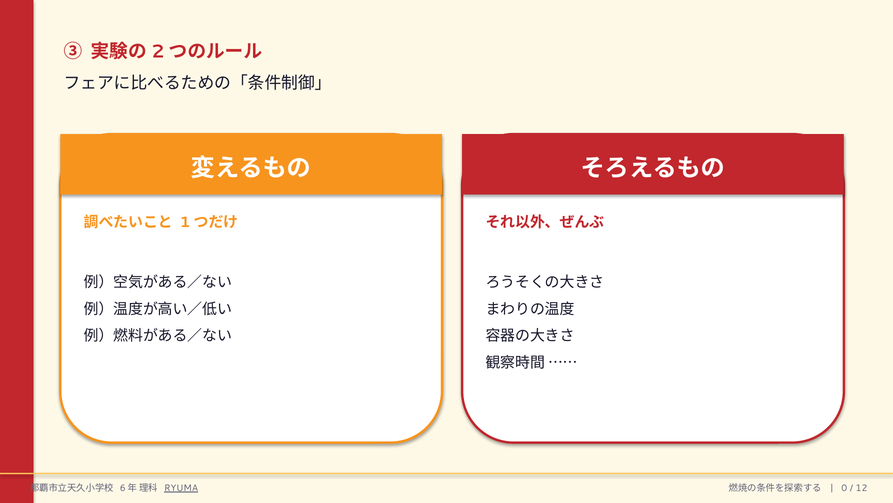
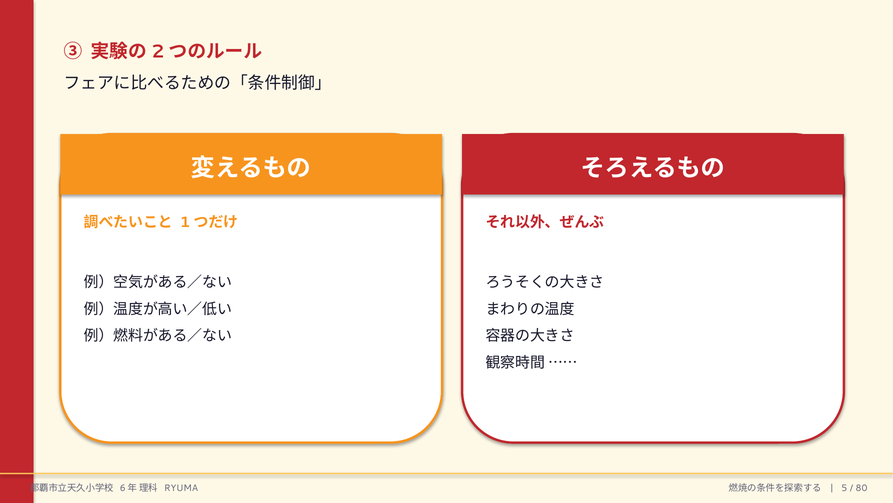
RYUMA underline: present -> none
0: 0 -> 5
12: 12 -> 80
